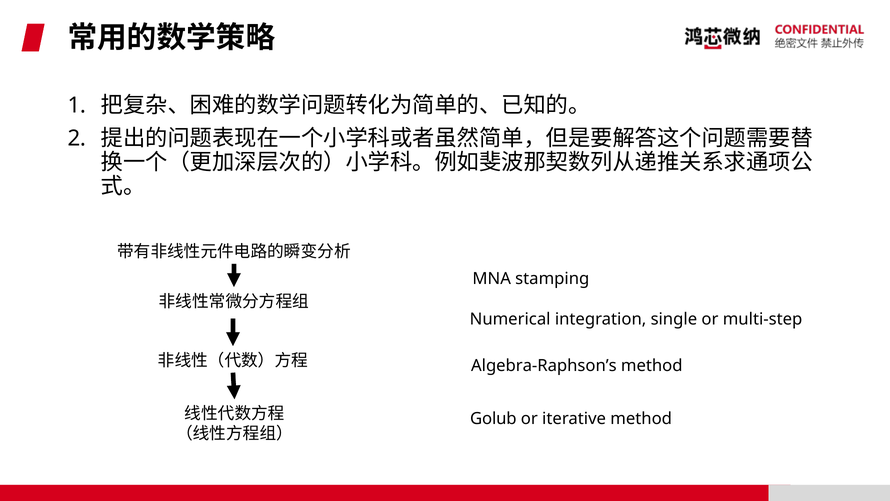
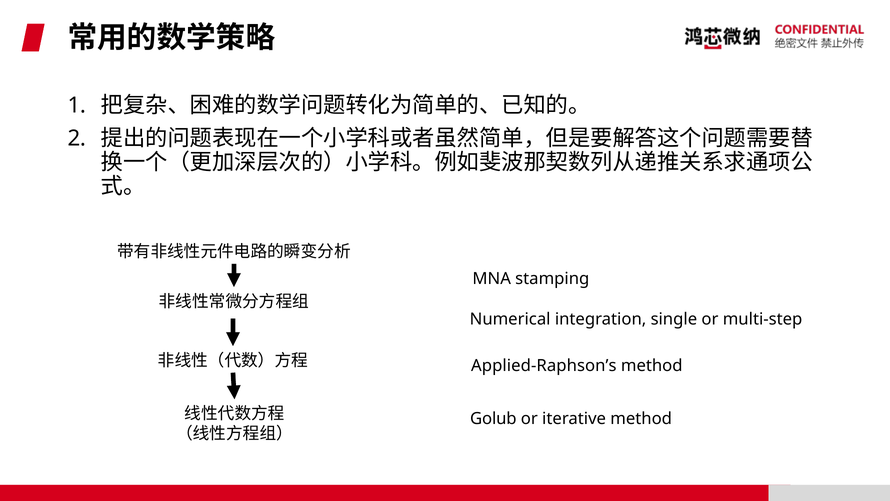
Algebra-Raphson’s: Algebra-Raphson’s -> Applied-Raphson’s
